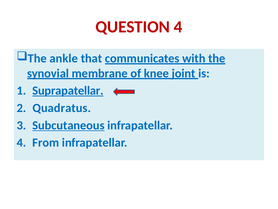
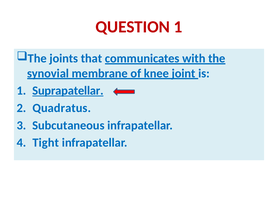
QUESTION 4: 4 -> 1
ankle: ankle -> joints
Subcutaneous underline: present -> none
From: From -> Tight
